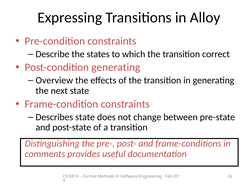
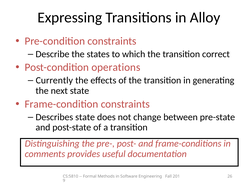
Post-condition generating: generating -> operations
Overview: Overview -> Currently
